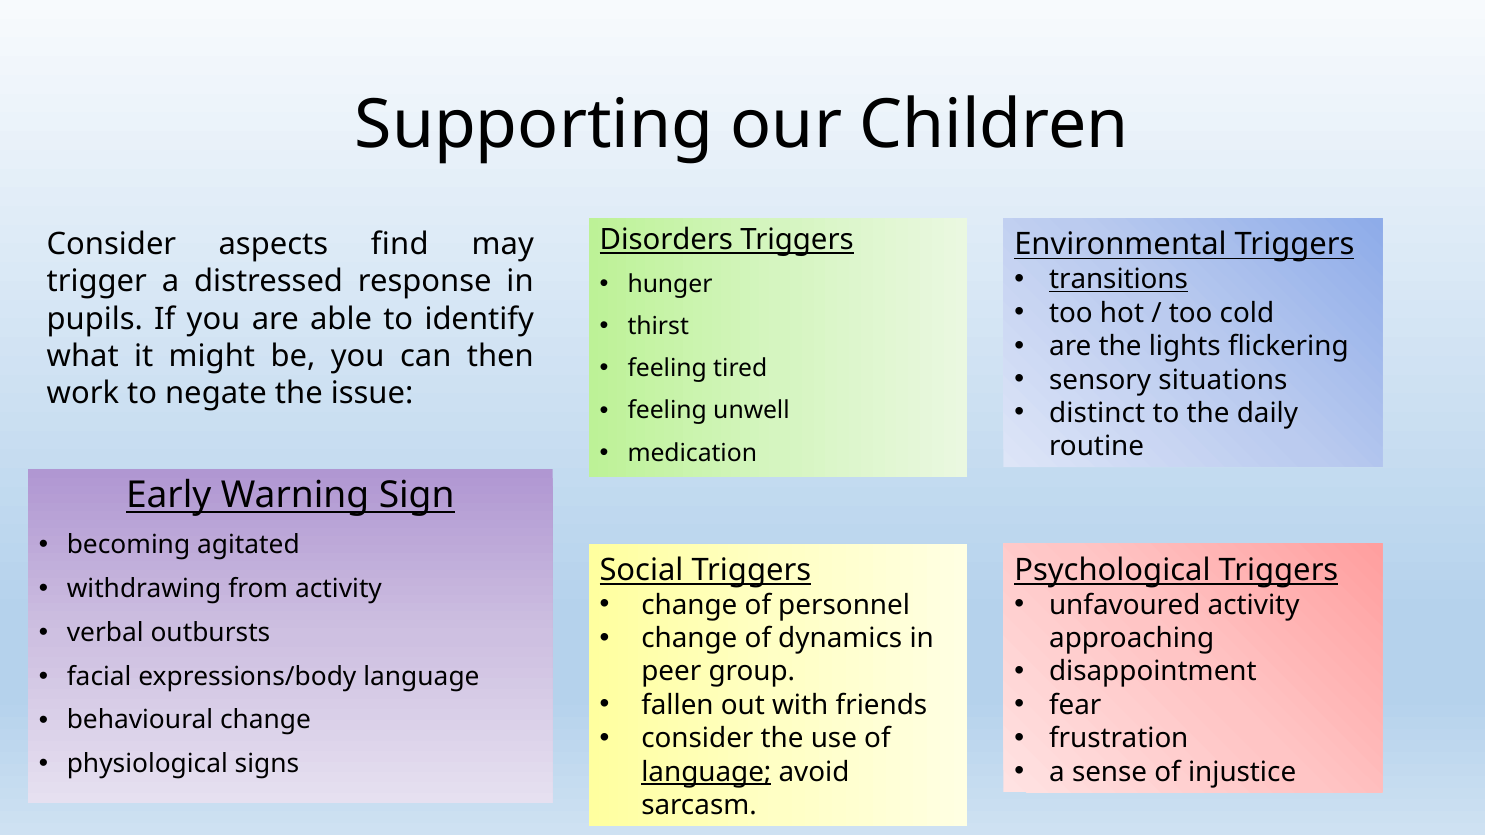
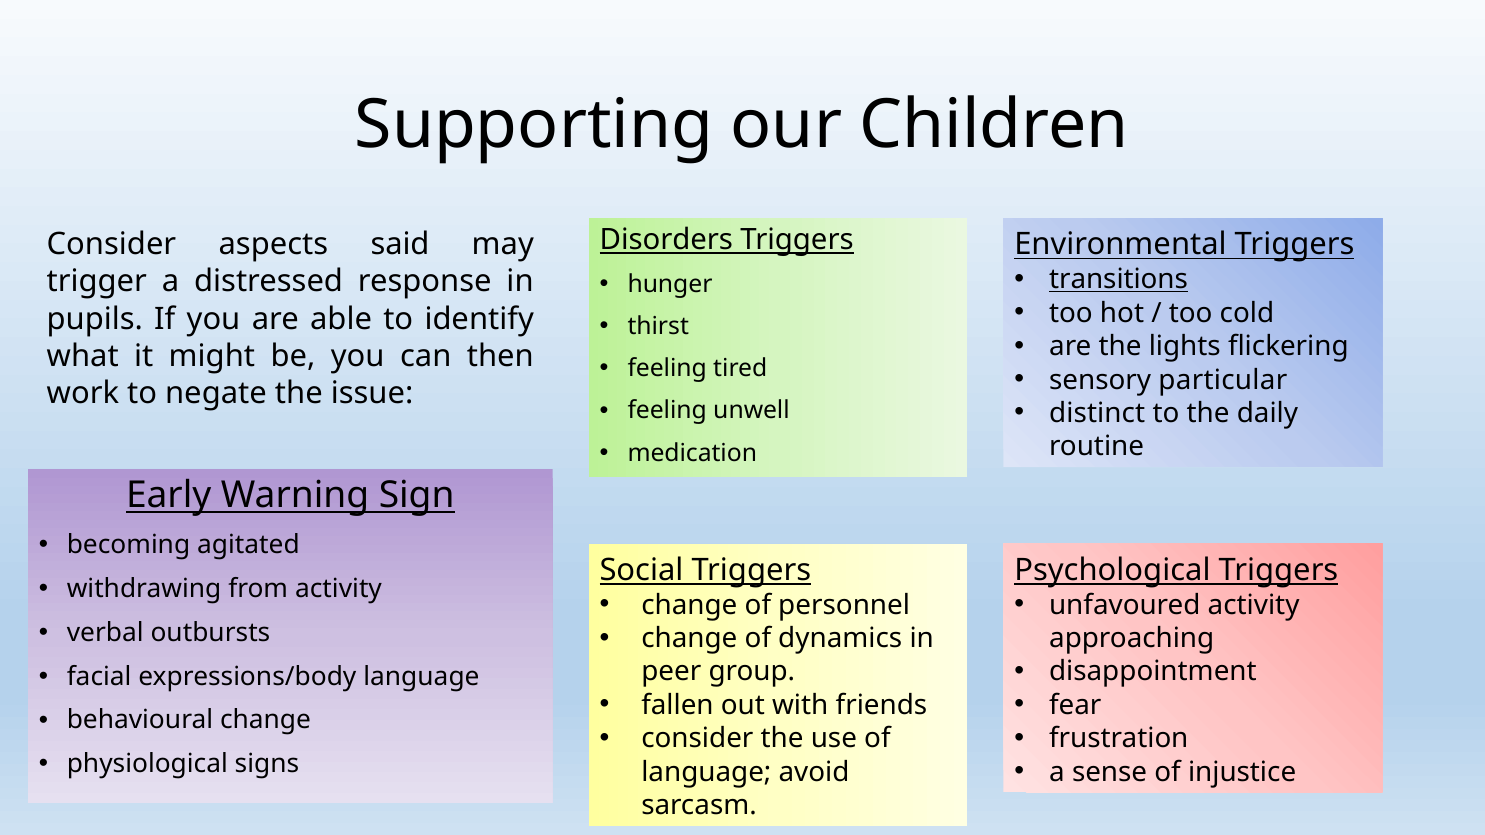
find: find -> said
situations: situations -> particular
language at (706, 772) underline: present -> none
